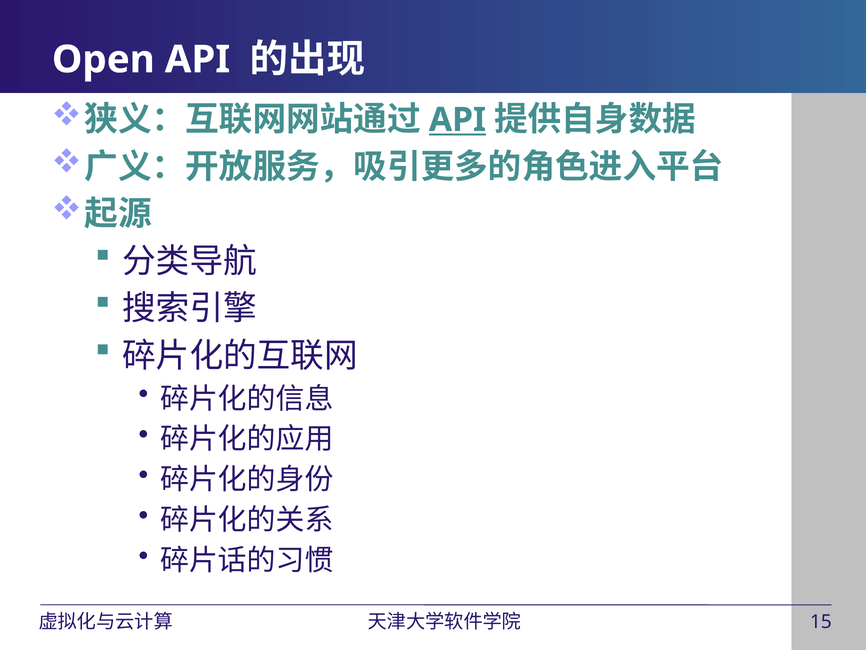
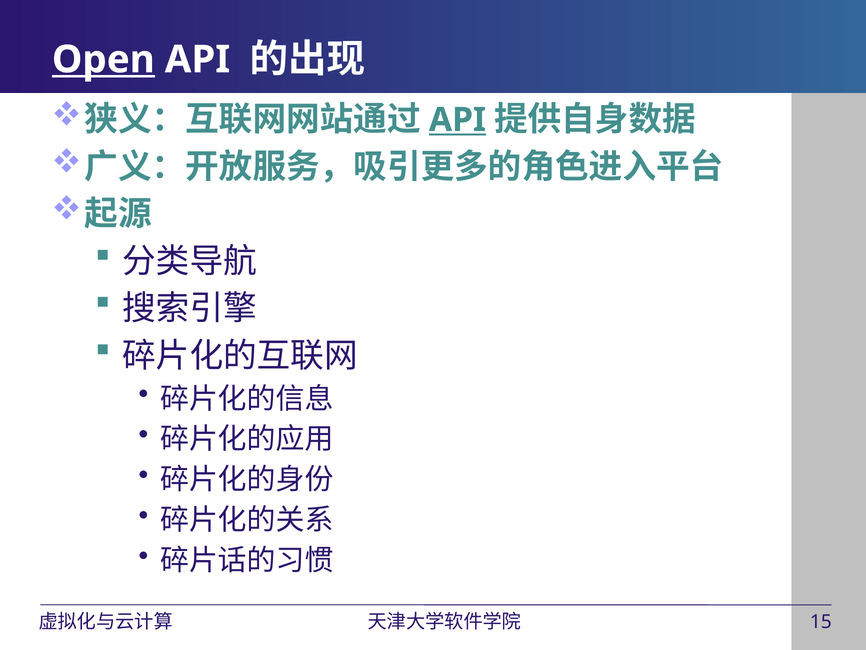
Open underline: none -> present
